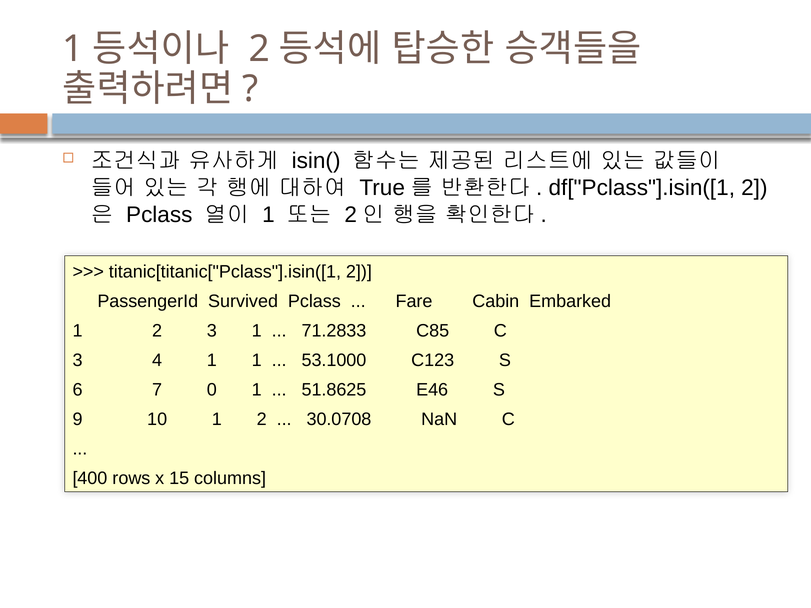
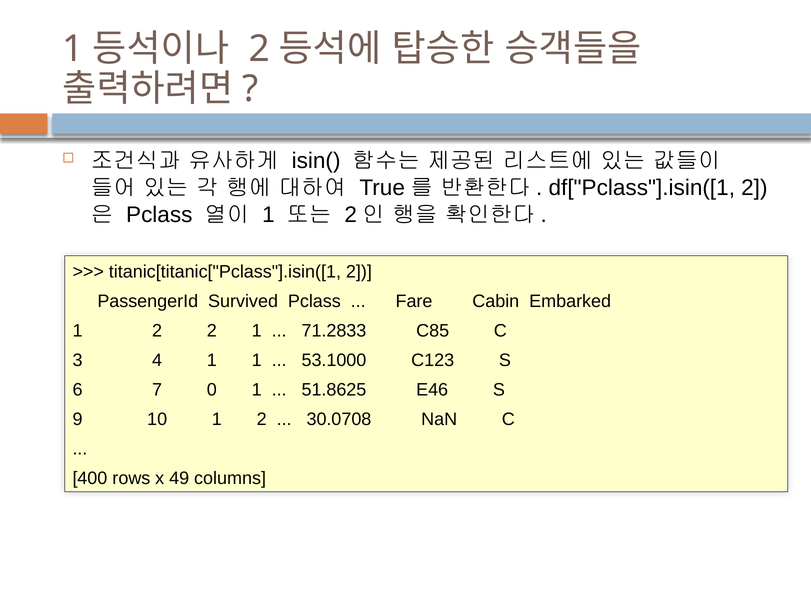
2 3: 3 -> 2
15: 15 -> 49
